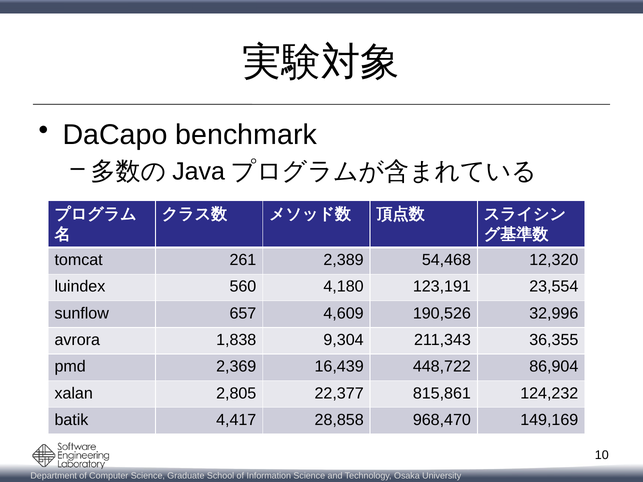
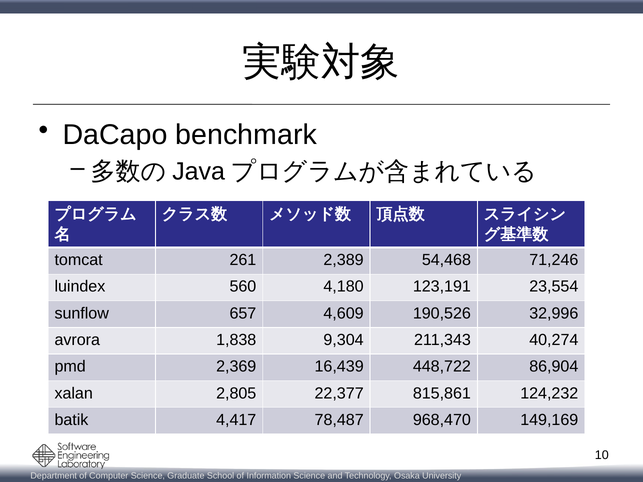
12,320: 12,320 -> 71,246
36,355: 36,355 -> 40,274
28,858: 28,858 -> 78,487
